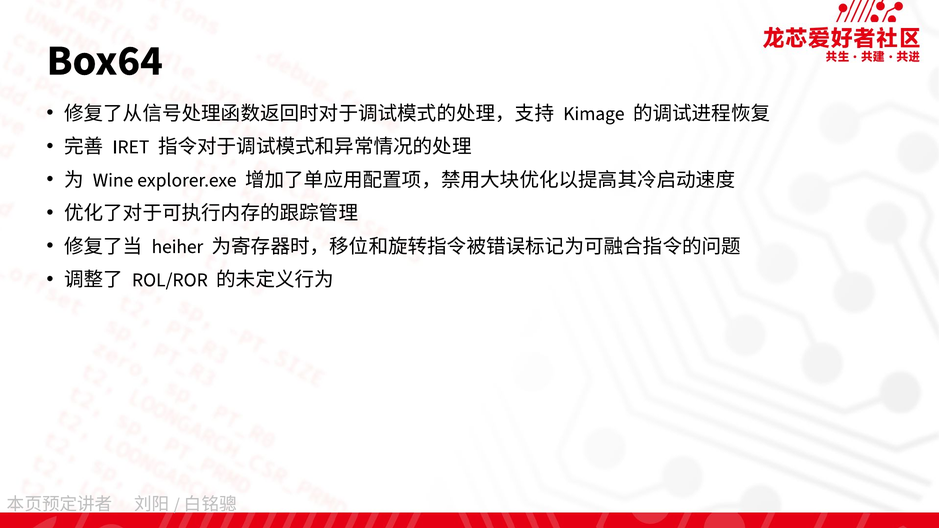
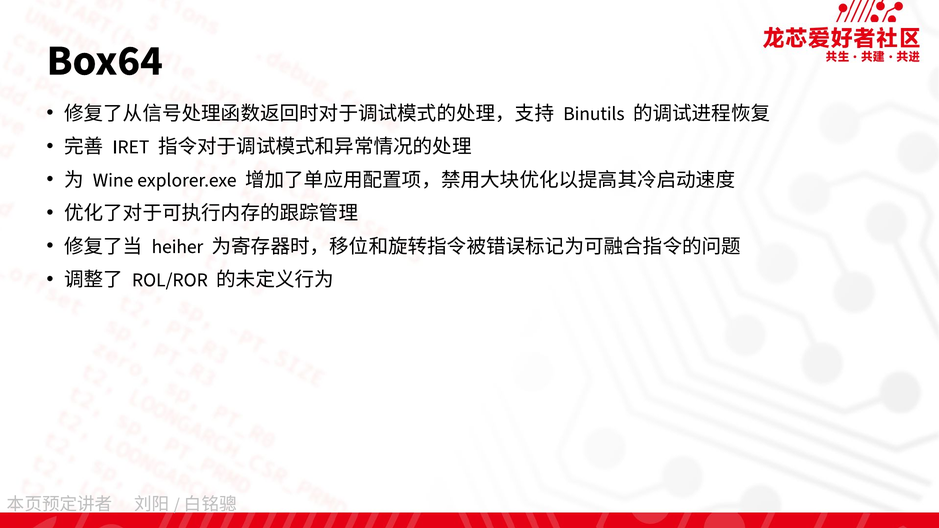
Kimage: Kimage -> Binutils
